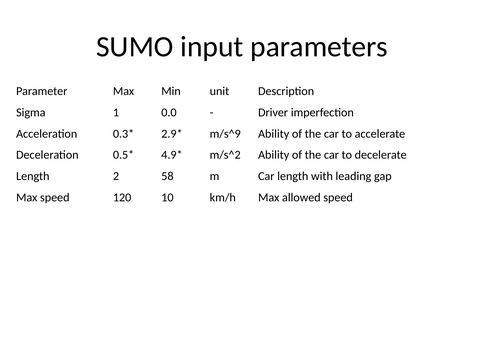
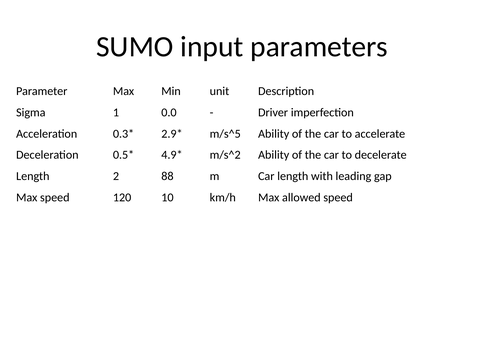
m/s^9: m/s^9 -> m/s^5
58: 58 -> 88
